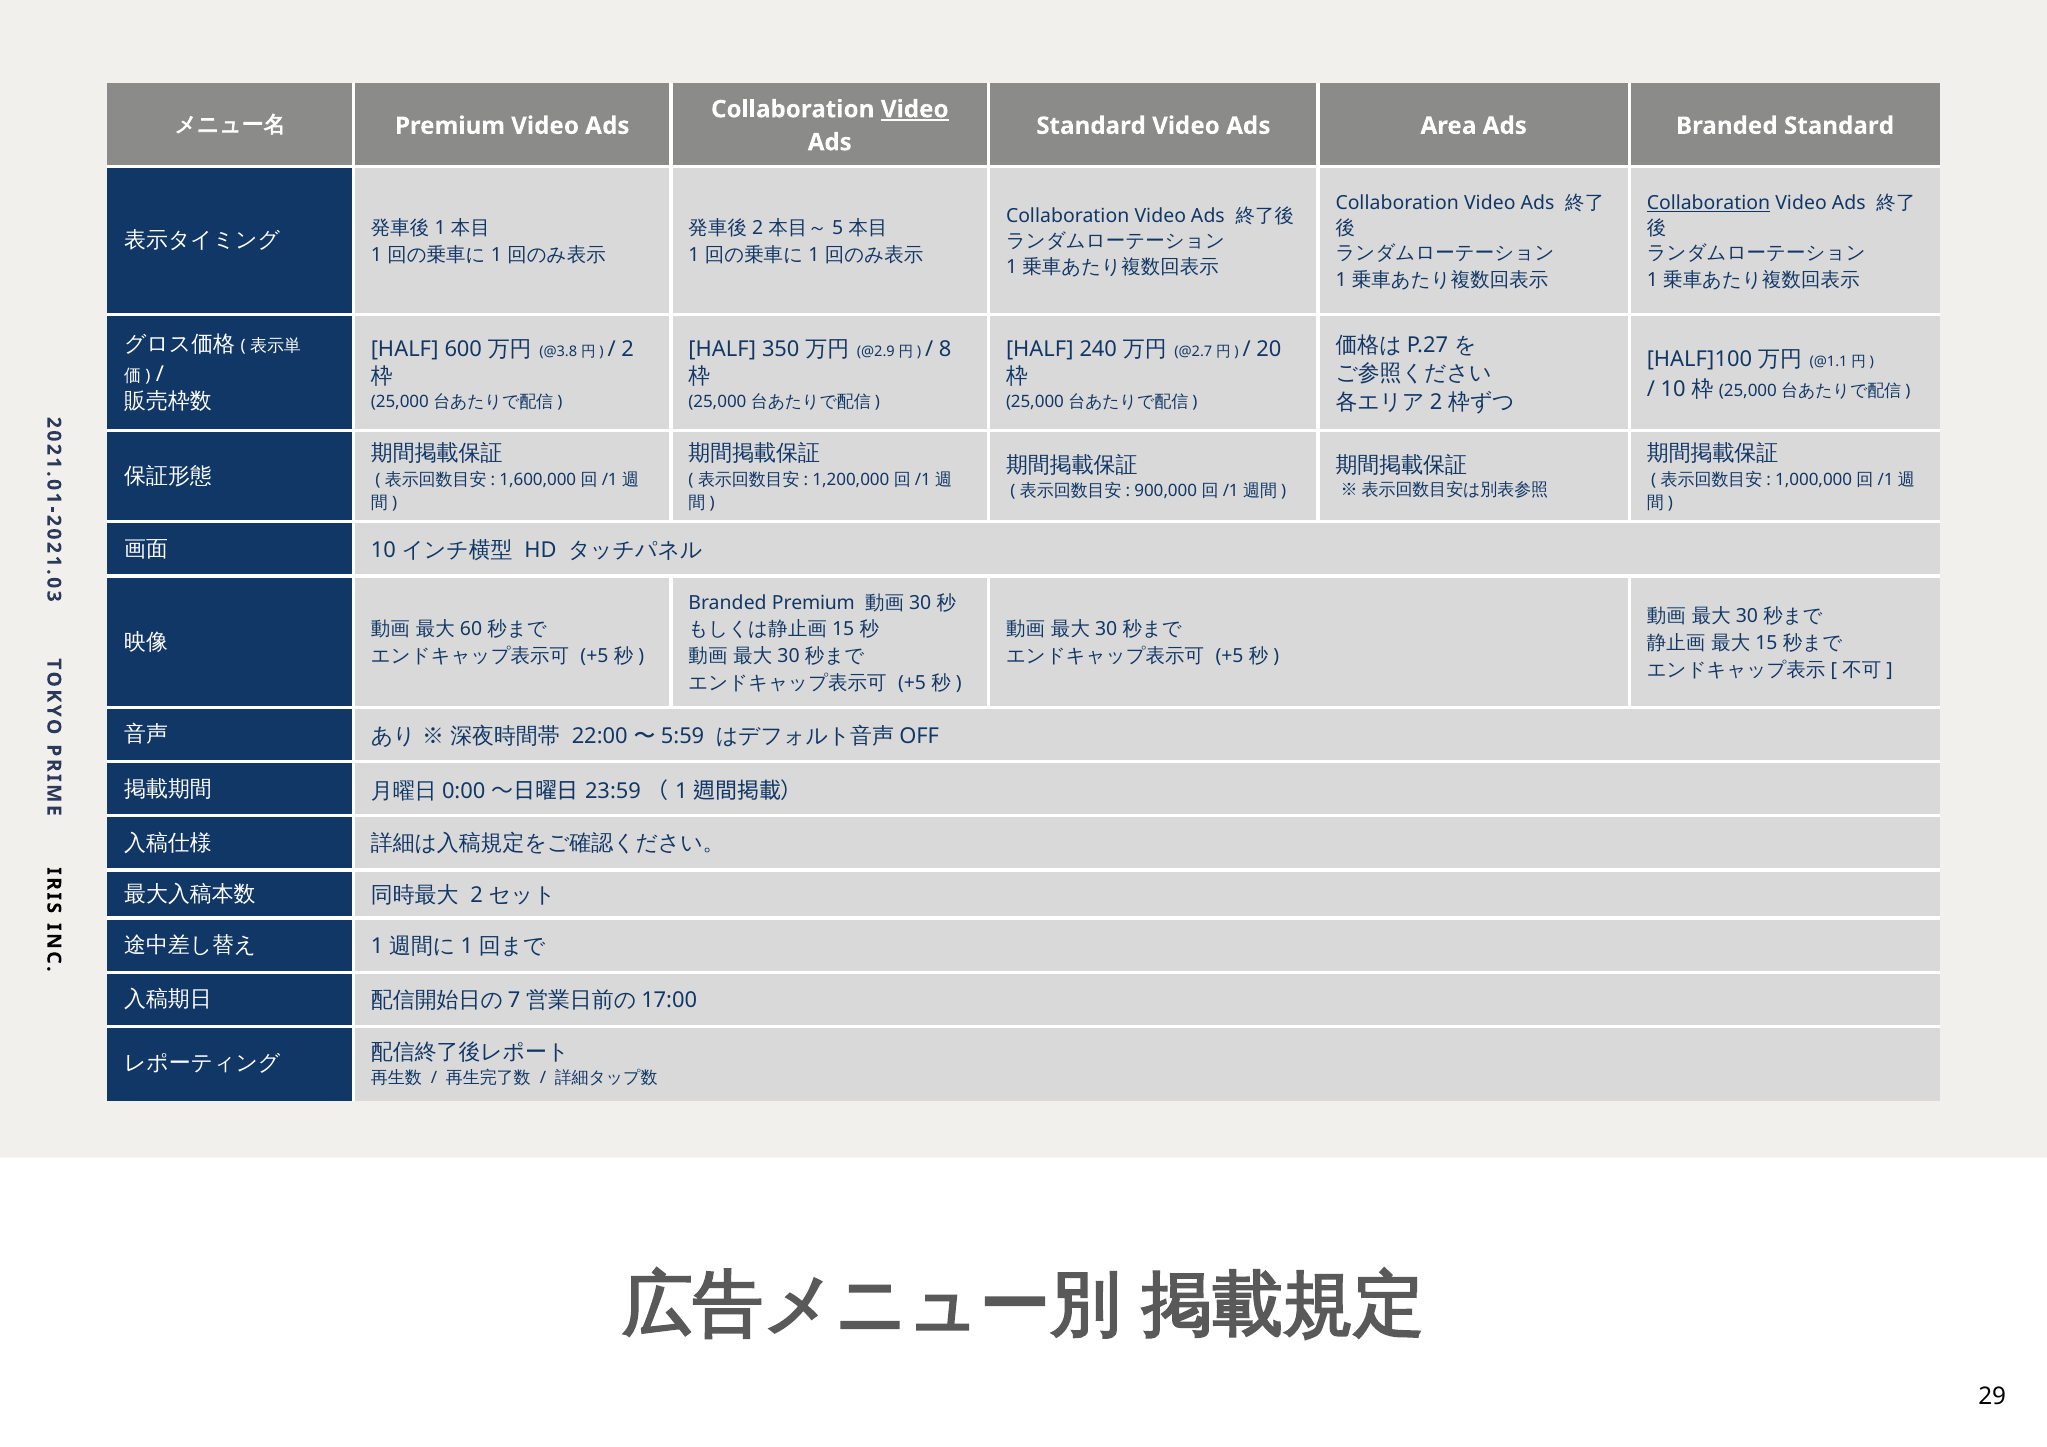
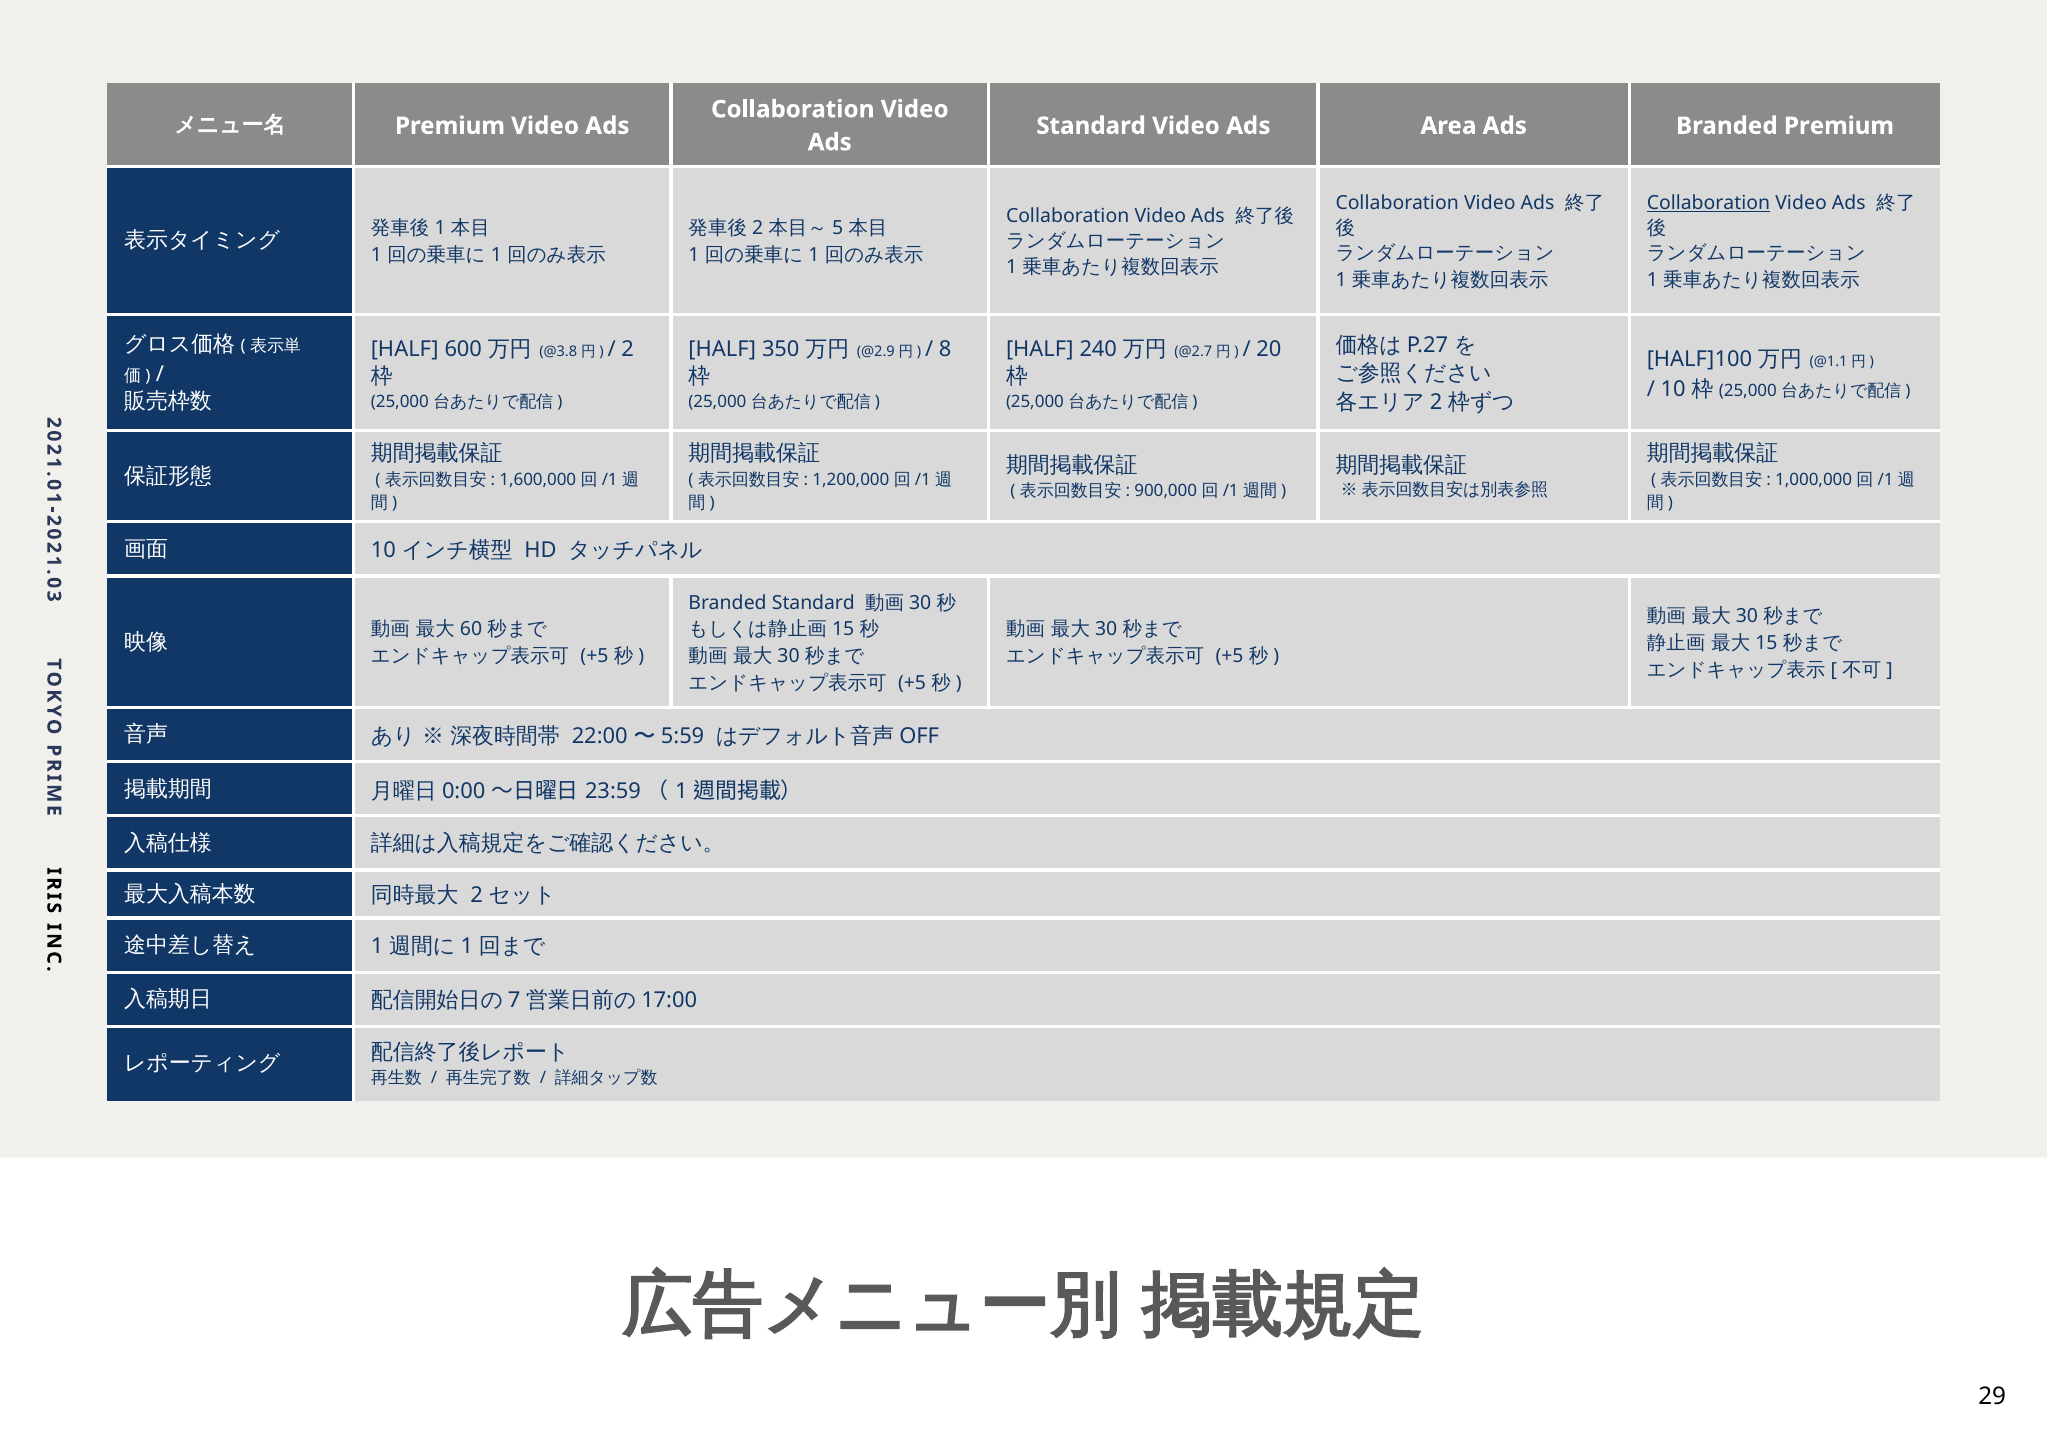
Video at (915, 109) underline: present -> none
Branded Standard: Standard -> Premium
Branded Premium: Premium -> Standard
